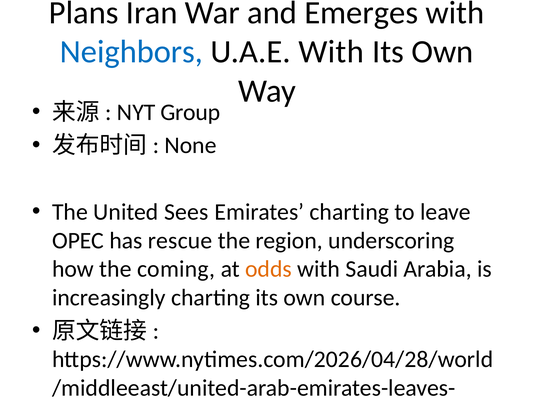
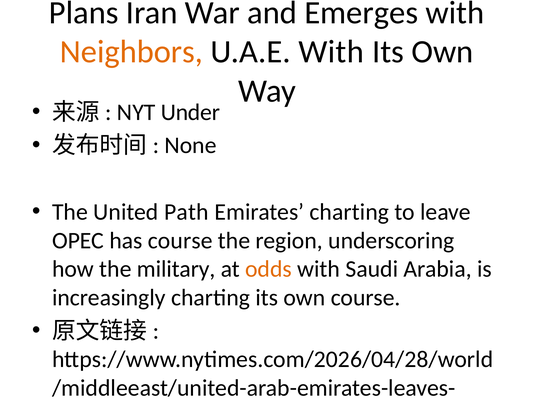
Neighbors colour: blue -> orange
Group: Group -> Under
Sees: Sees -> Path
has rescue: rescue -> course
coming: coming -> military
